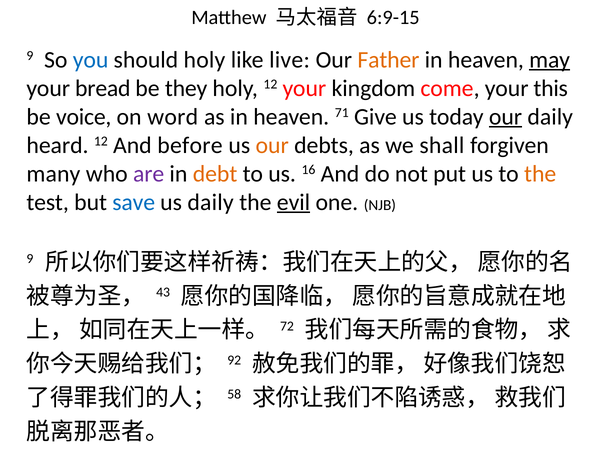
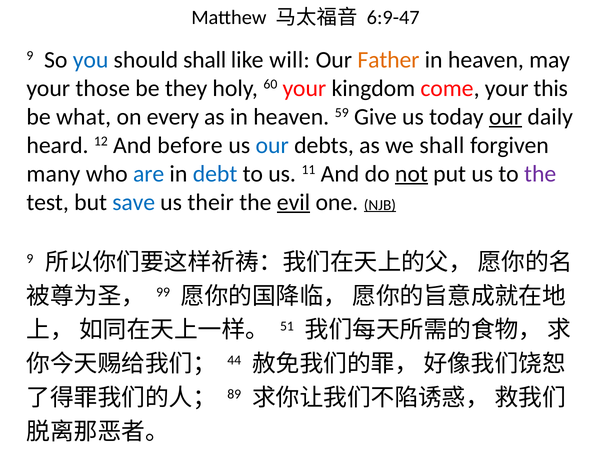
6:9-15: 6:9-15 -> 6:9-47
should holy: holy -> shall
live: live -> will
may underline: present -> none
bread: bread -> those
holy 12: 12 -> 60
voice: voice -> what
word: word -> every
71: 71 -> 59
our at (272, 145) colour: orange -> blue
are colour: purple -> blue
debt colour: orange -> blue
16: 16 -> 11
not underline: none -> present
the at (540, 174) colour: orange -> purple
us daily: daily -> their
NJB underline: none -> present
43: 43 -> 99
72: 72 -> 51
92: 92 -> 44
58: 58 -> 89
